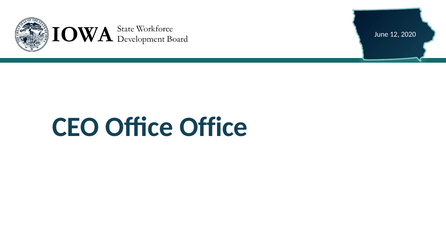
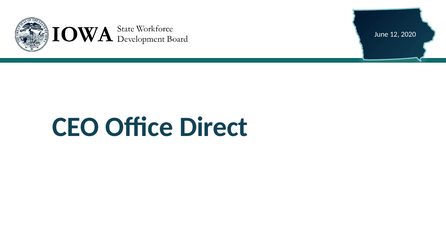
Office Office: Office -> Direct
